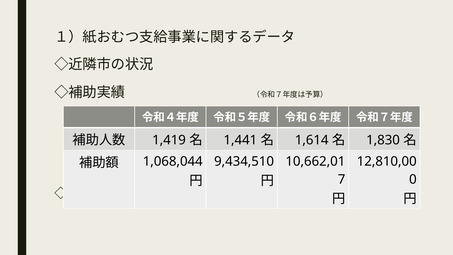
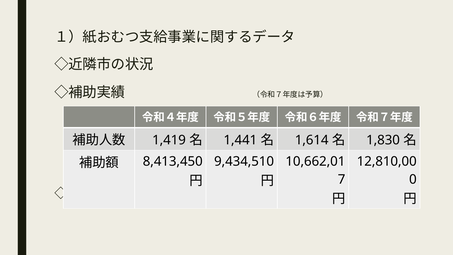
1,068,044: 1,068,044 -> 8,413,450
